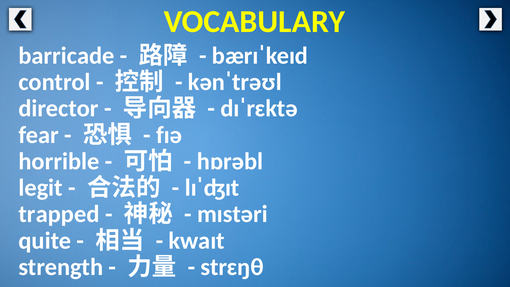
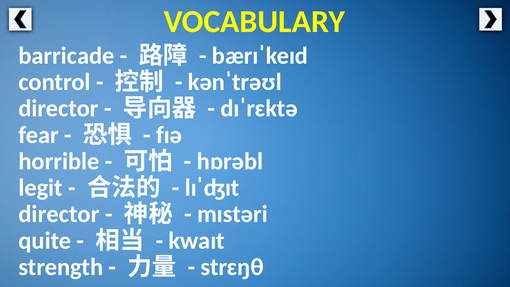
trapped at (59, 214): trapped -> director
